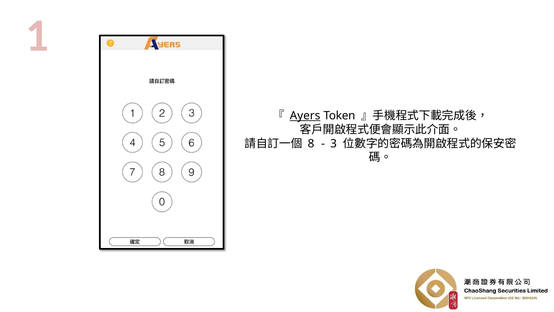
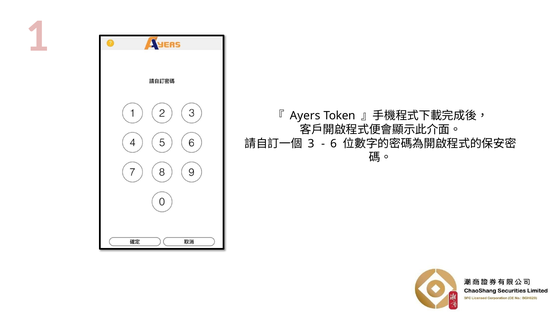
Ayers underline: present -> none
8: 8 -> 3
3: 3 -> 6
